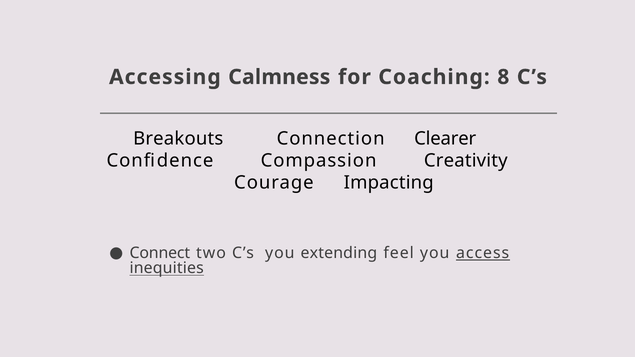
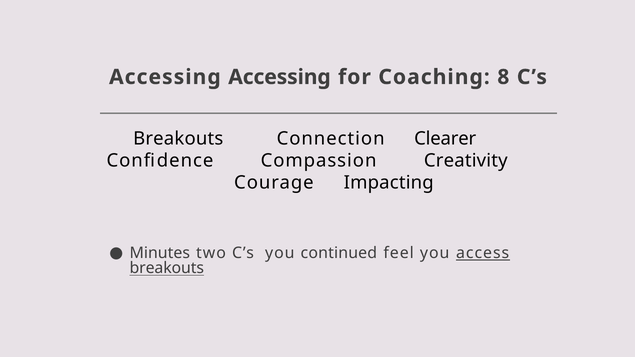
Accessing Calmness: Calmness -> Accessing
Connect: Connect -> Minutes
extending: extending -> continued
inequities at (167, 268): inequities -> breakouts
